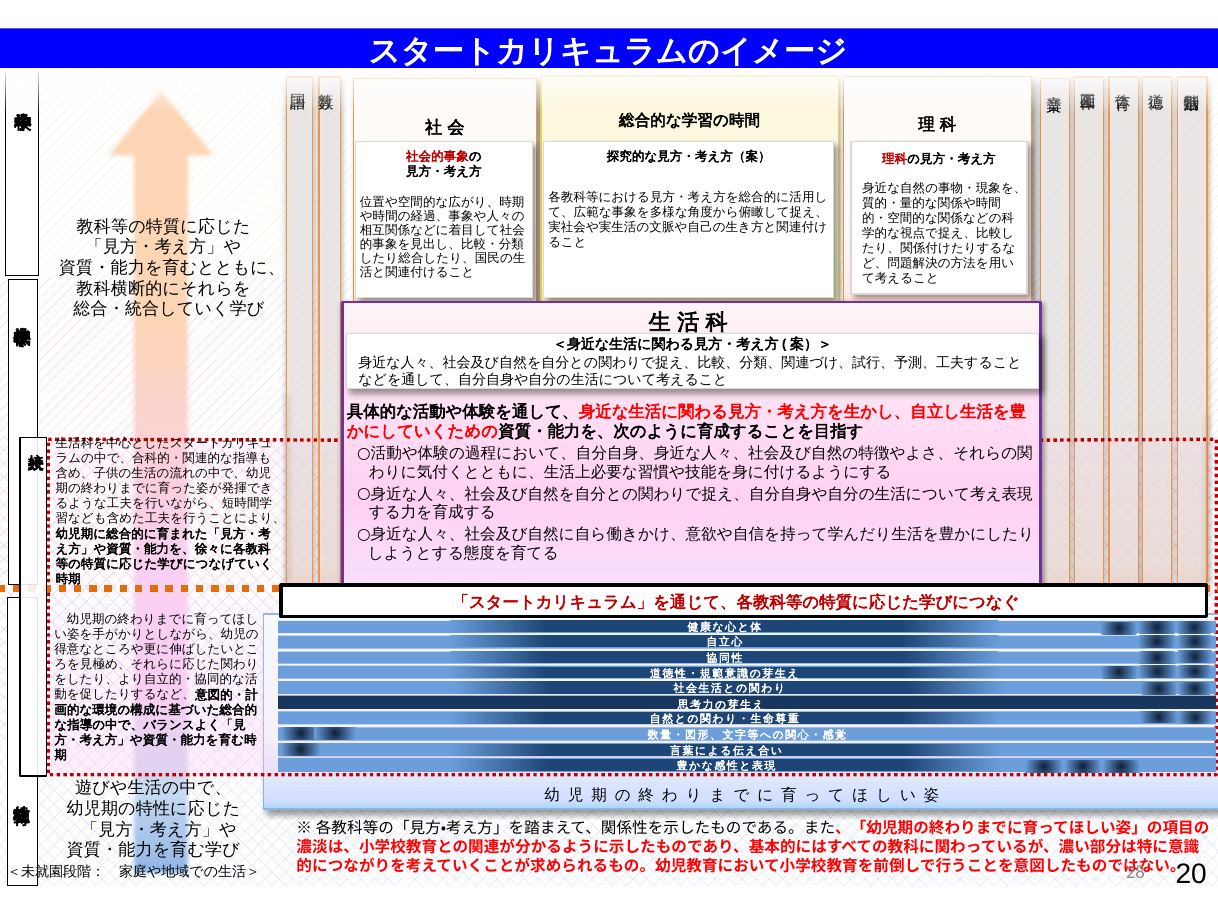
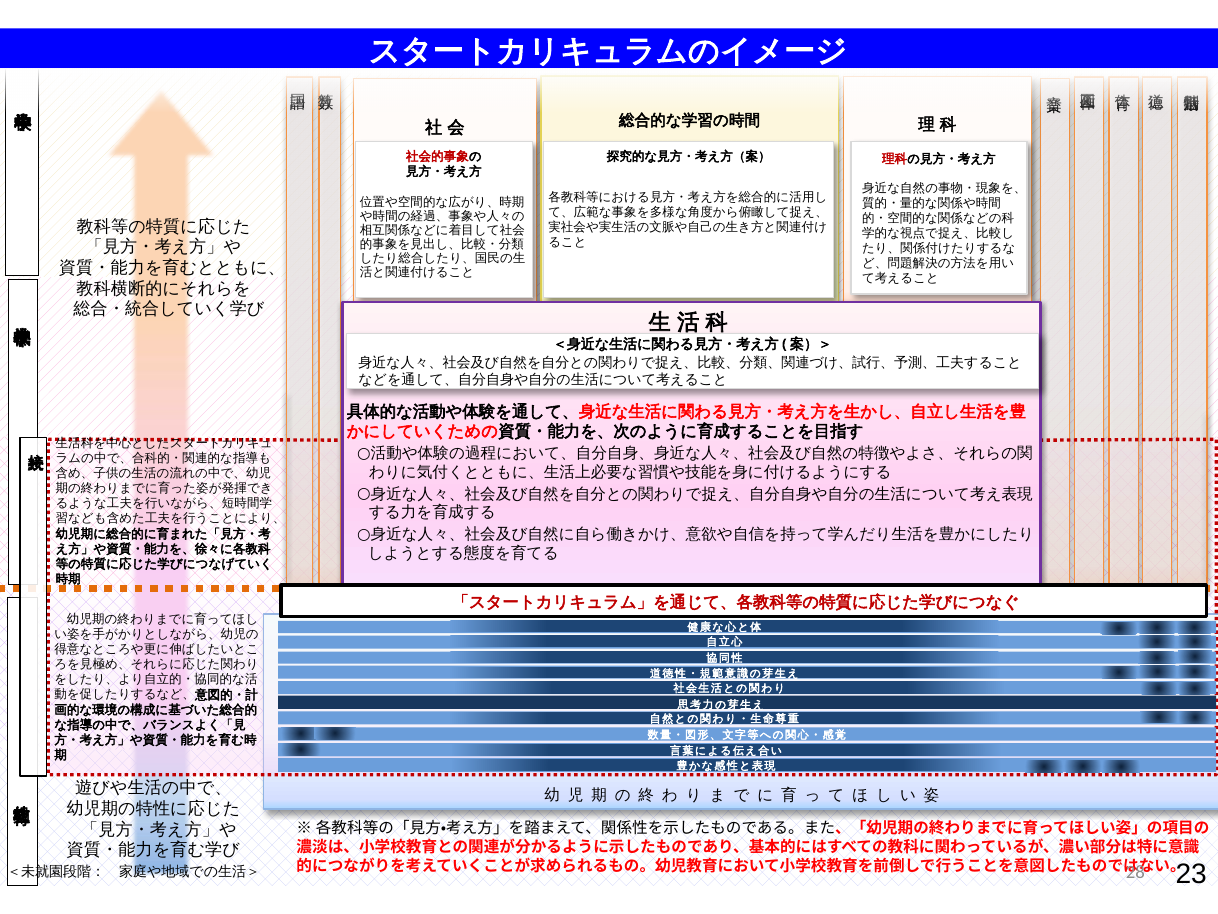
20: 20 -> 23
